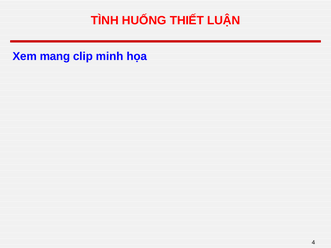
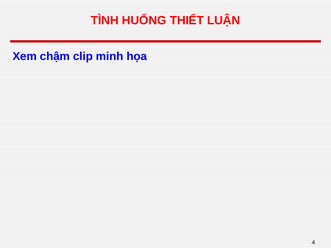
mang: mang -> chậm
